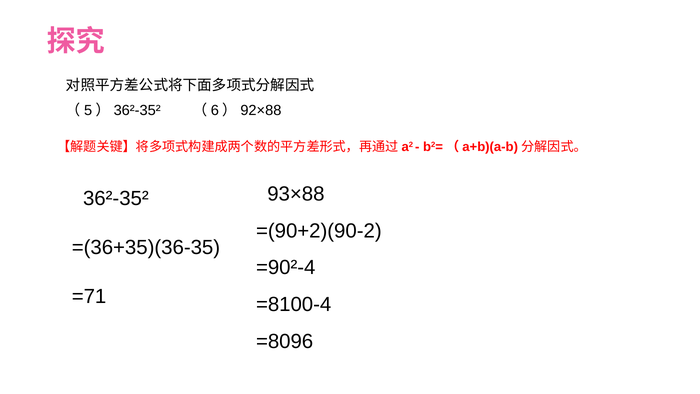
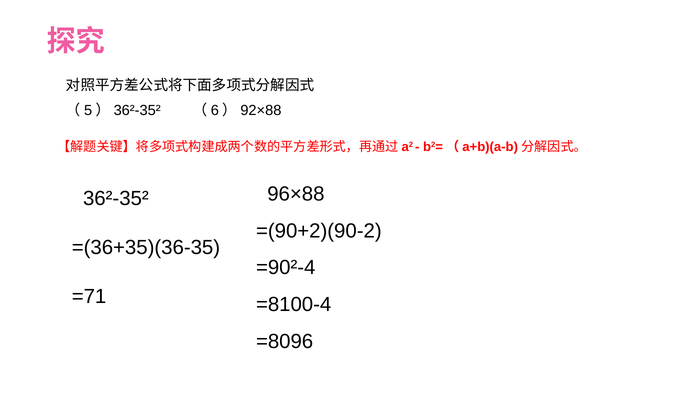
93×88: 93×88 -> 96×88
